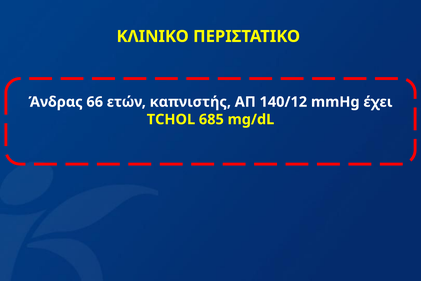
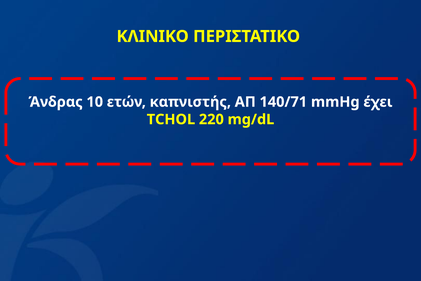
66: 66 -> 10
140/12: 140/12 -> 140/71
685: 685 -> 220
